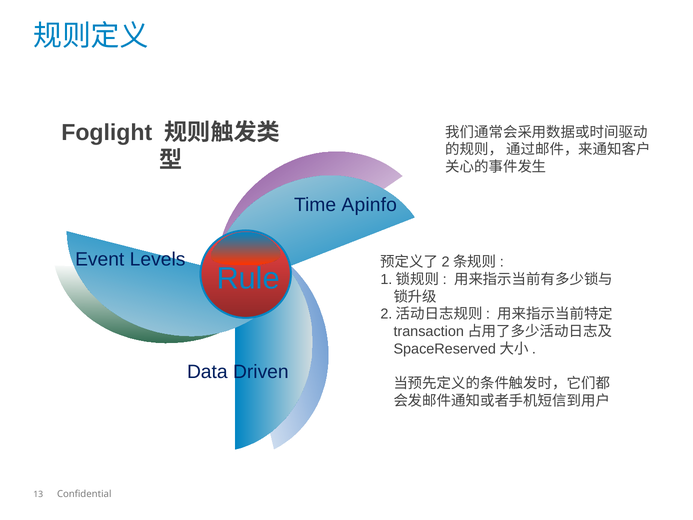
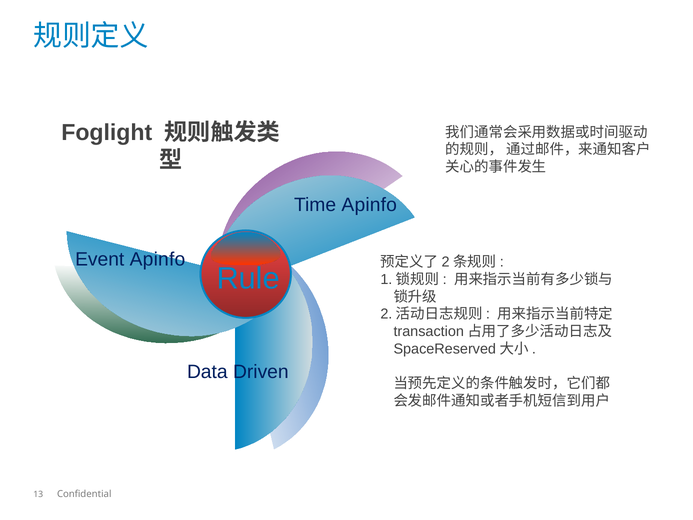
Event Levels: Levels -> Apinfo
